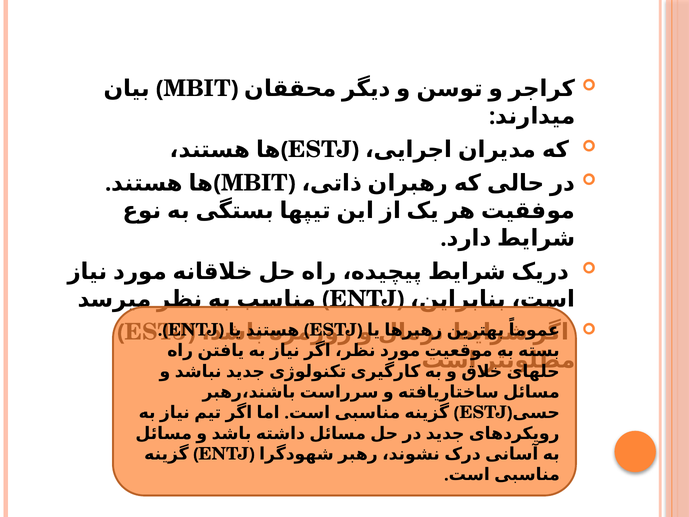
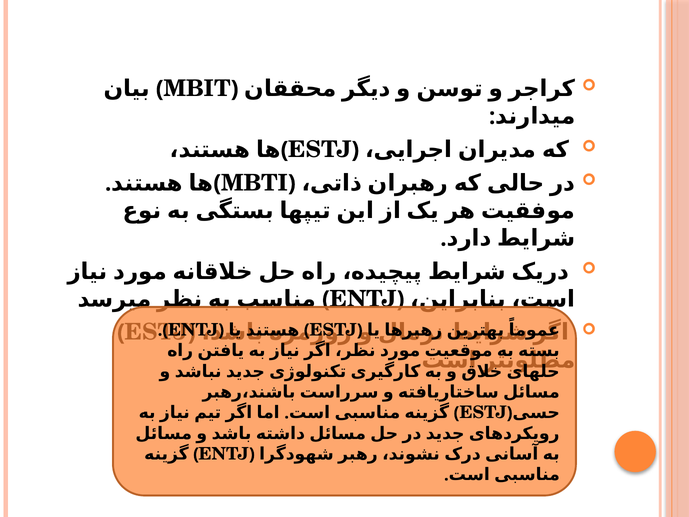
MBIT at (255, 183): MBIT -> MBTI
